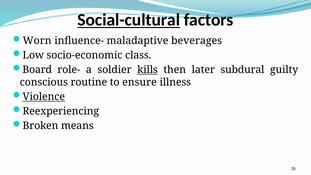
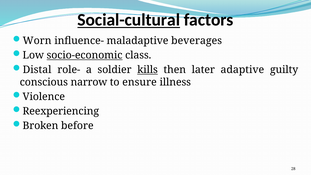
socio-economic underline: none -> present
Board: Board -> Distal
subdural: subdural -> adaptive
routine: routine -> narrow
Violence underline: present -> none
means: means -> before
